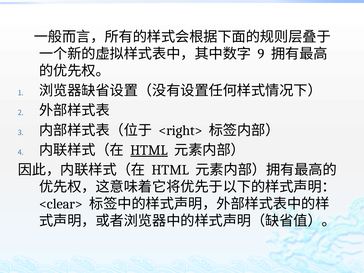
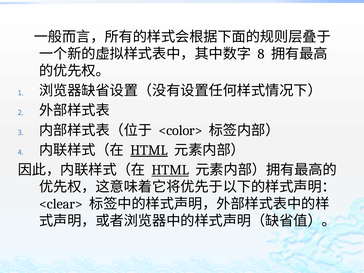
9: 9 -> 8
<right>: <right> -> <color>
HTML at (170, 170) underline: none -> present
